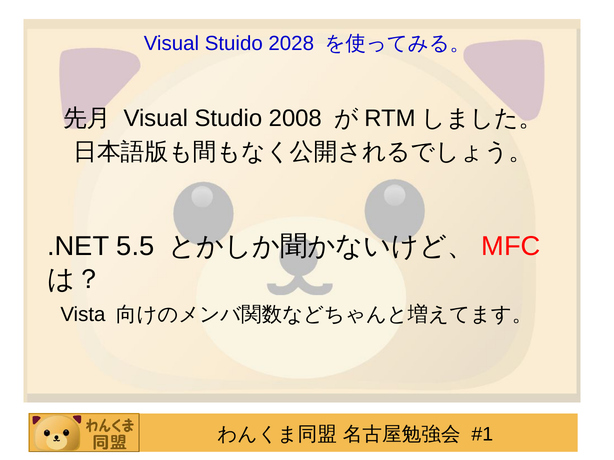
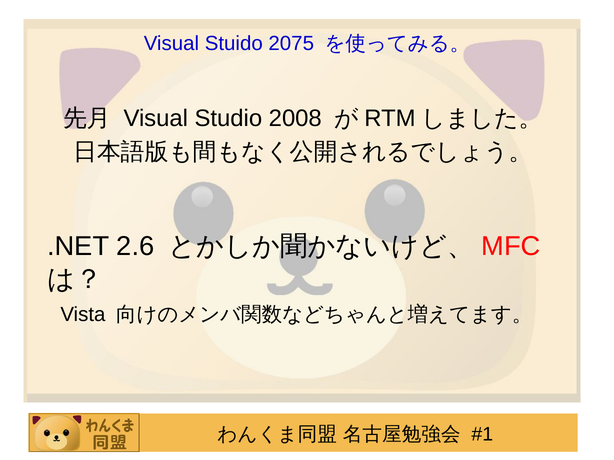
2028: 2028 -> 2075
5.5: 5.5 -> 2.6
